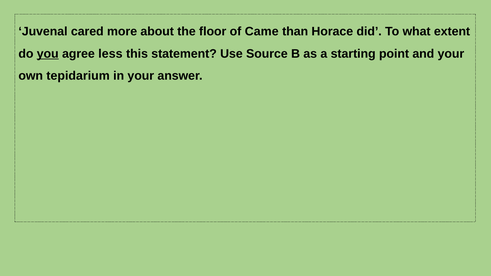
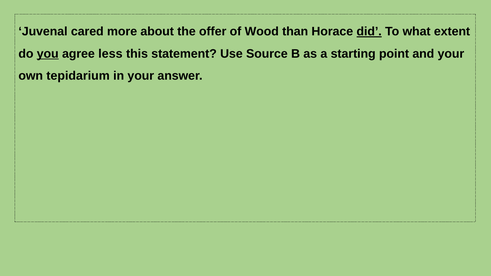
floor: floor -> offer
Came: Came -> Wood
did underline: none -> present
